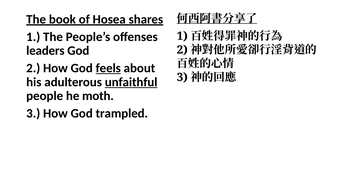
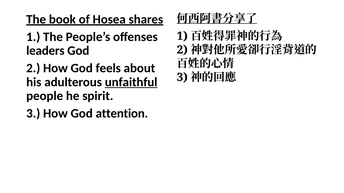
feels underline: present -> none
moth: moth -> spirit
trampled: trampled -> attention
